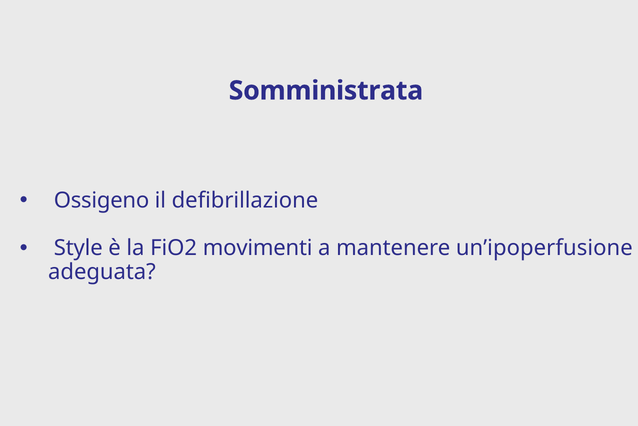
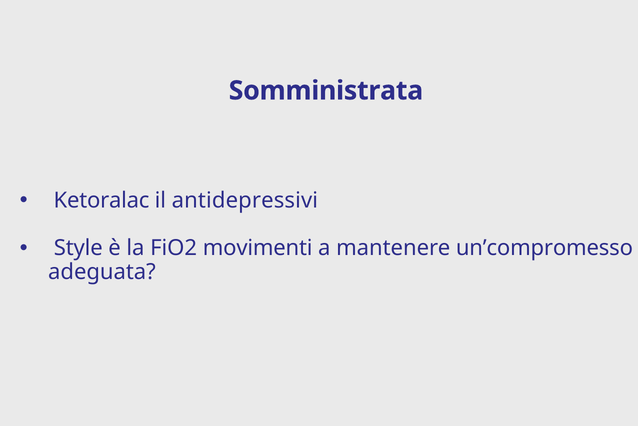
Ossigeno: Ossigeno -> Ketoralac
defibrillazione: defibrillazione -> antidepressivi
un’ipoperfusione: un’ipoperfusione -> un’compromesso
